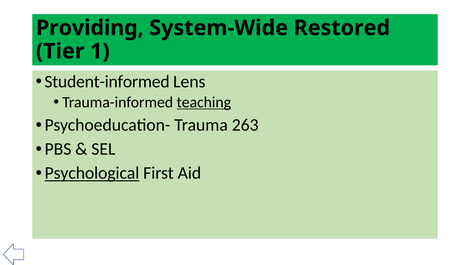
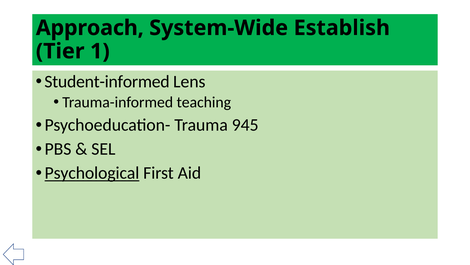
Providing: Providing -> Approach
Restored: Restored -> Establish
teaching underline: present -> none
263: 263 -> 945
